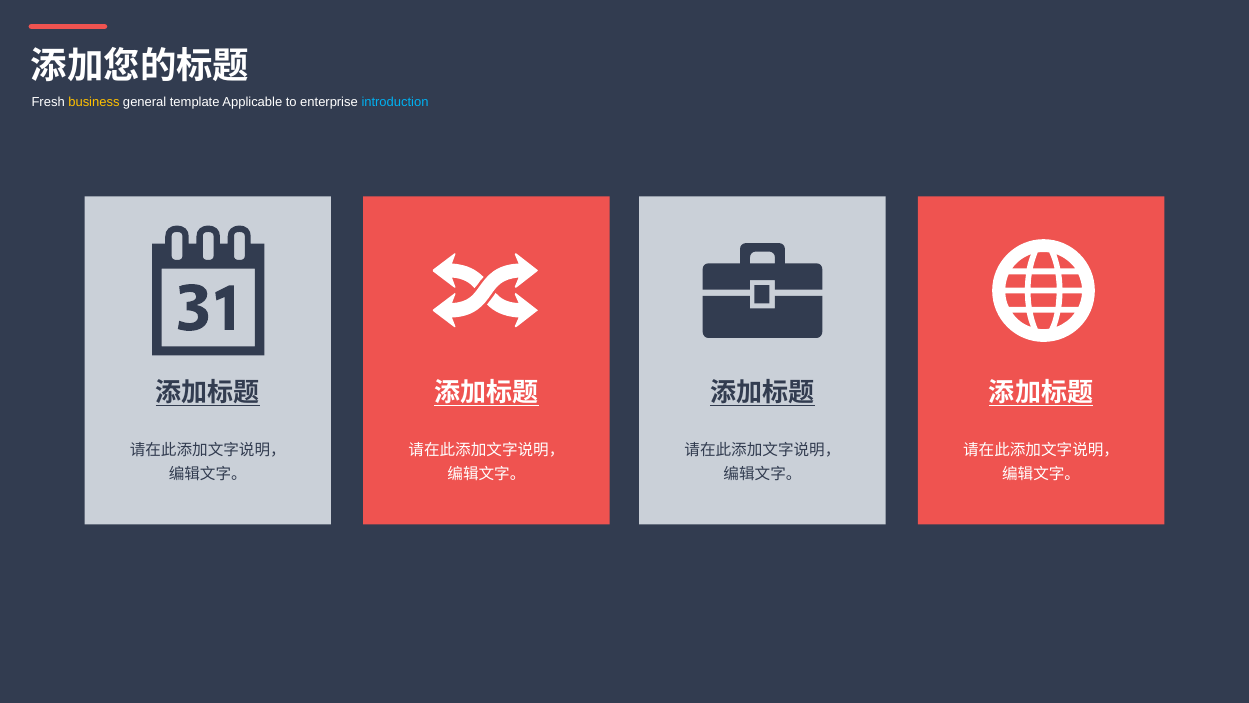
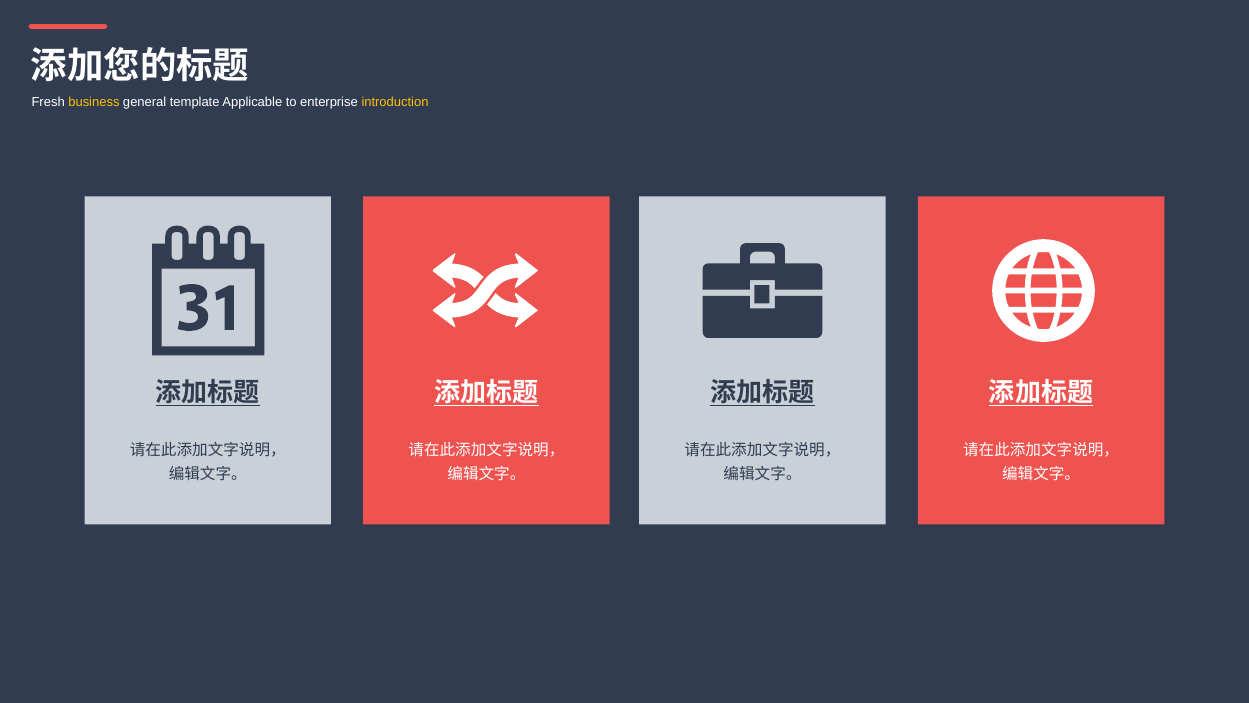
introduction colour: light blue -> yellow
